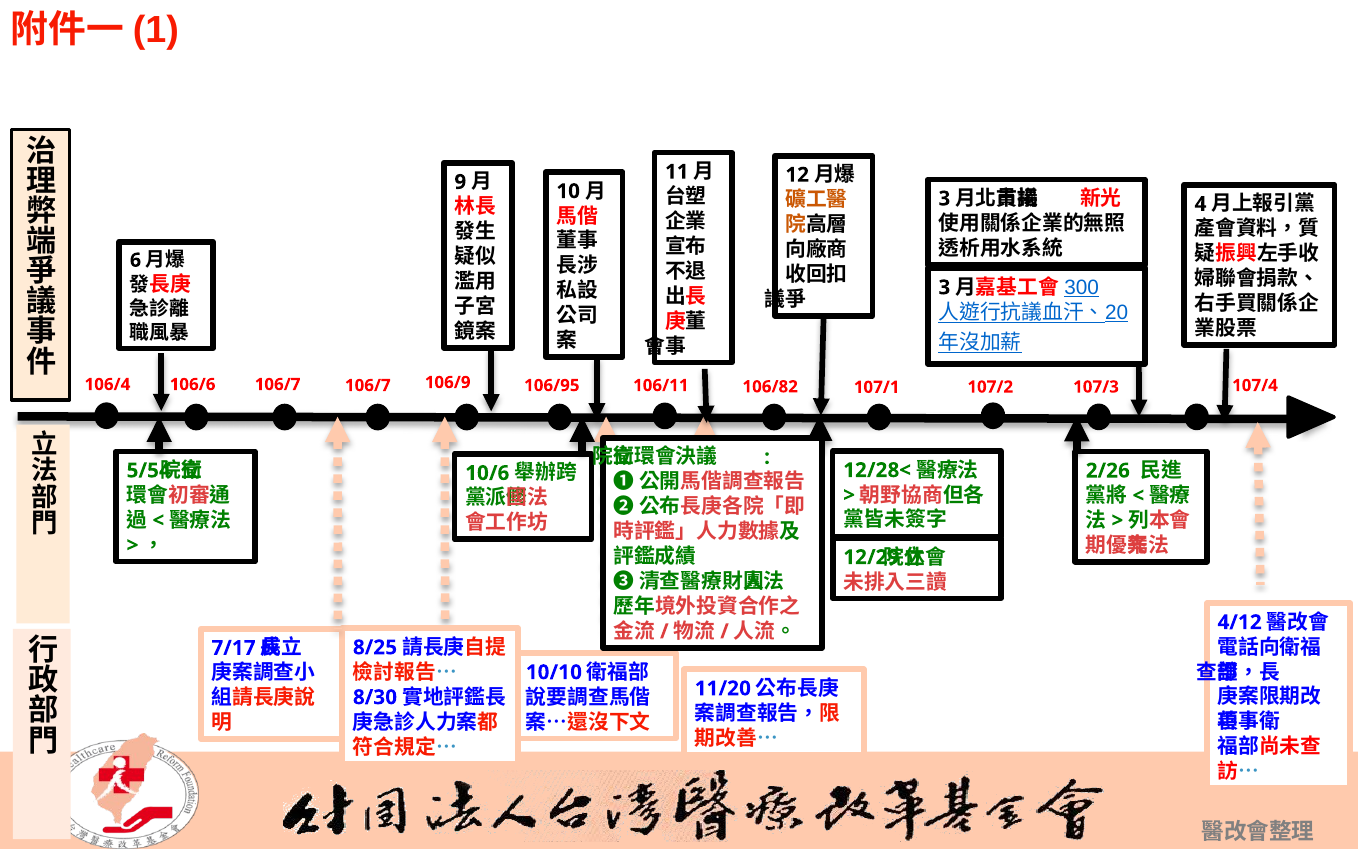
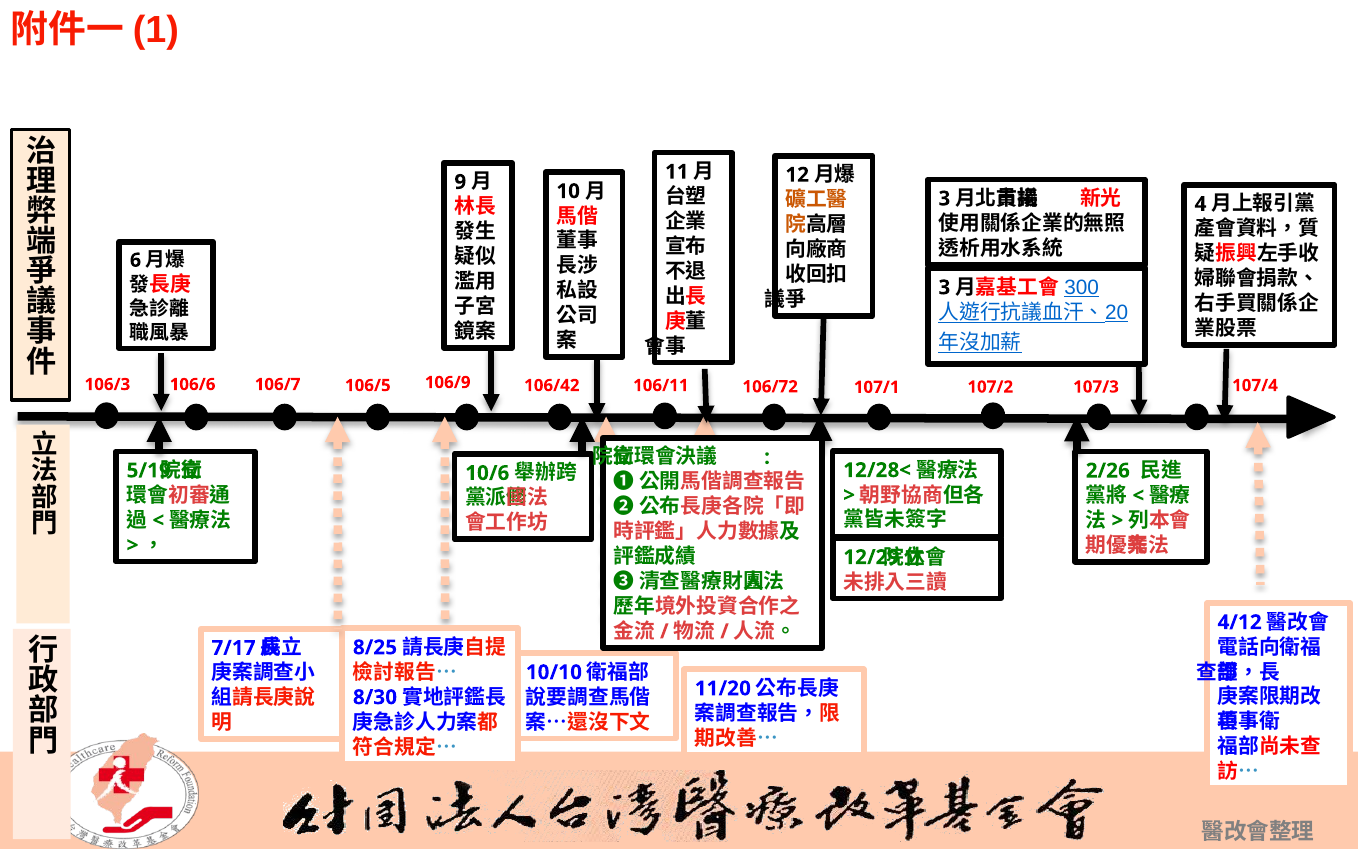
106/4: 106/4 -> 106/3
106/7 106/7: 106/7 -> 106/5
106/95: 106/95 -> 106/42
106/82: 106/82 -> 106/72
5/54: 5/54 -> 5/19
